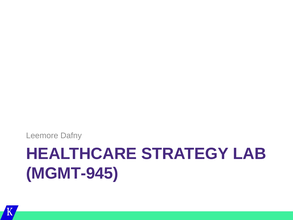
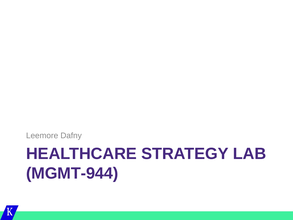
MGMT-945: MGMT-945 -> MGMT-944
